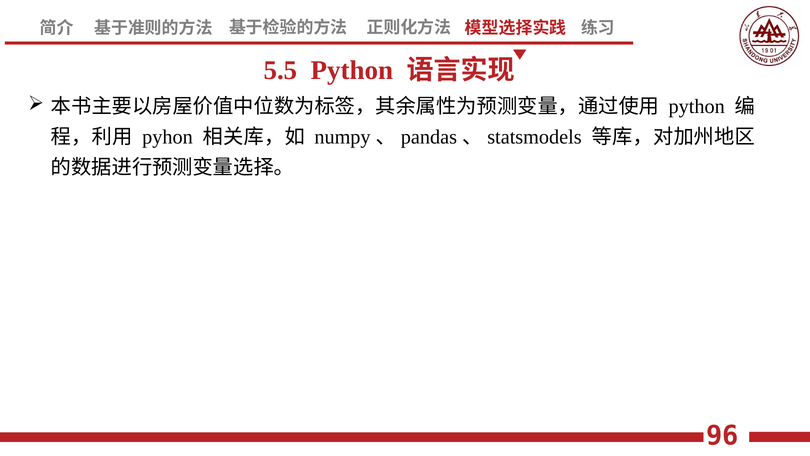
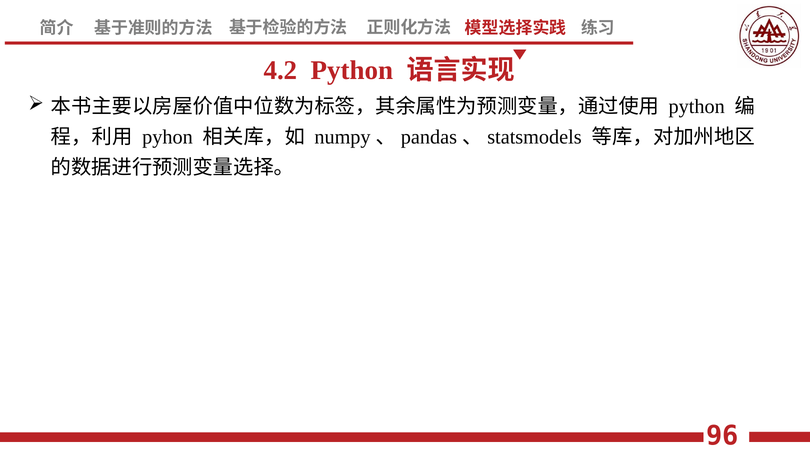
5.5: 5.5 -> 4.2
